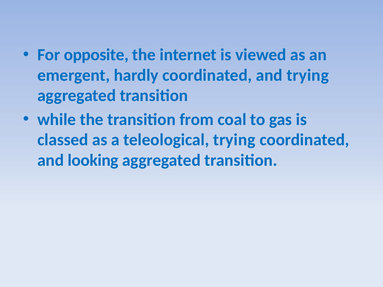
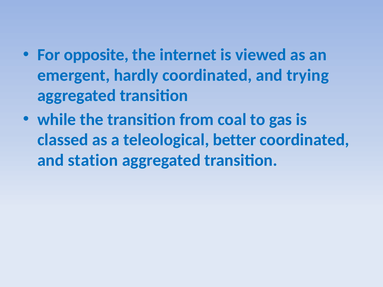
teleological trying: trying -> better
looking: looking -> station
